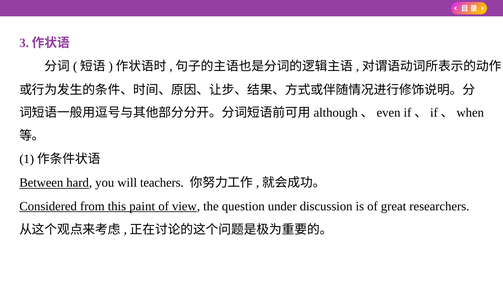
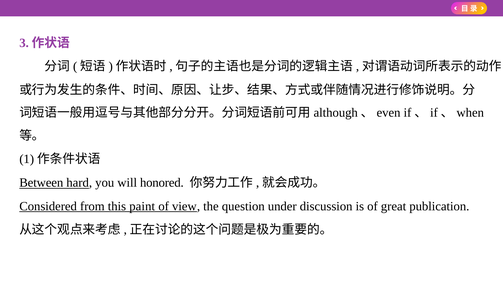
teachers: teachers -> honored
researchers: researchers -> publication
